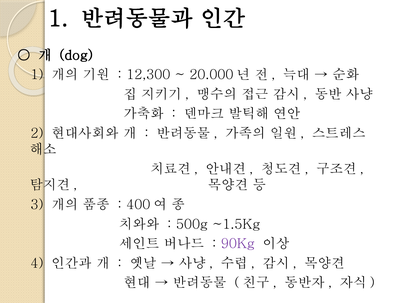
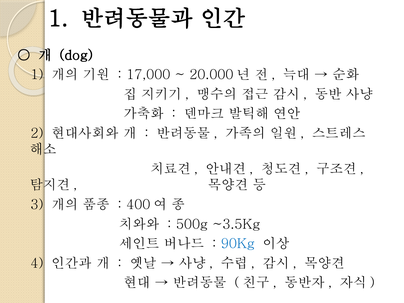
12,300: 12,300 -> 17,000
~1.5Kg: ~1.5Kg -> ~3.5Kg
90Kg colour: purple -> blue
